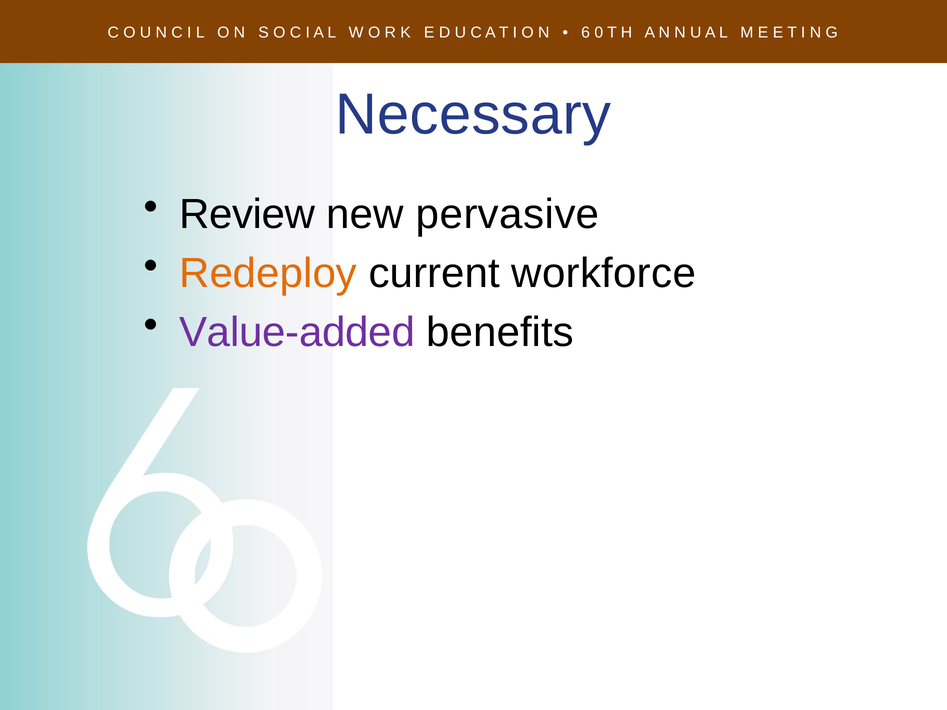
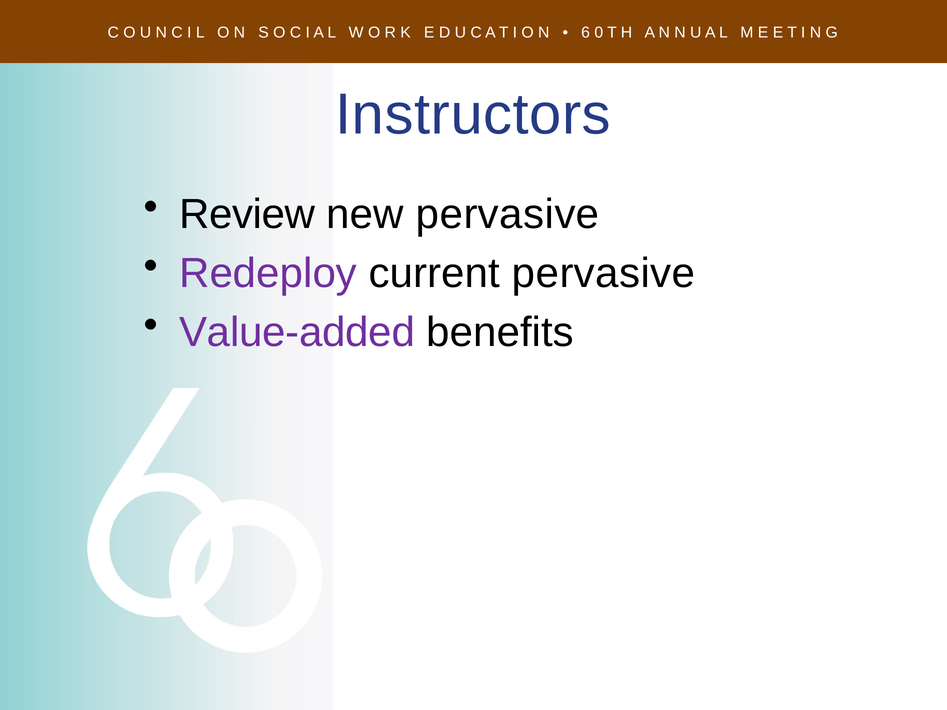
Necessary: Necessary -> Instructors
Redeploy colour: orange -> purple
current workforce: workforce -> pervasive
